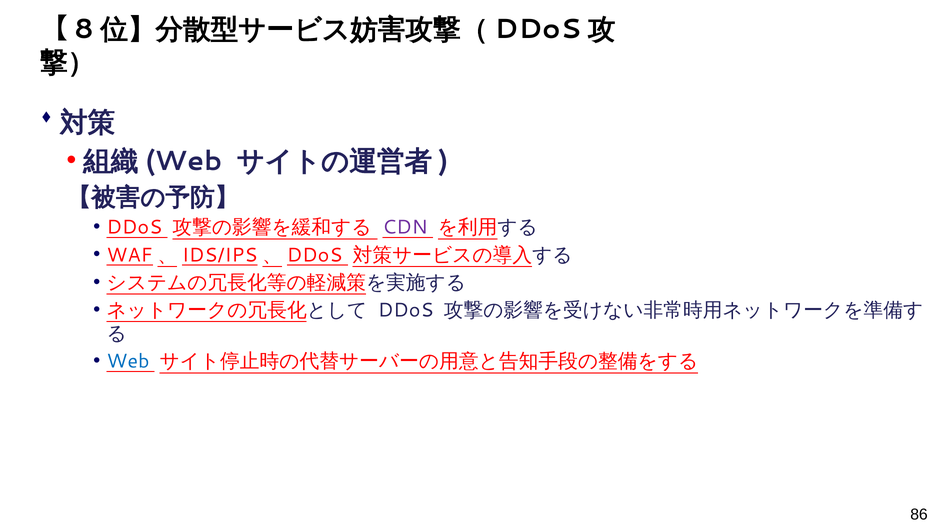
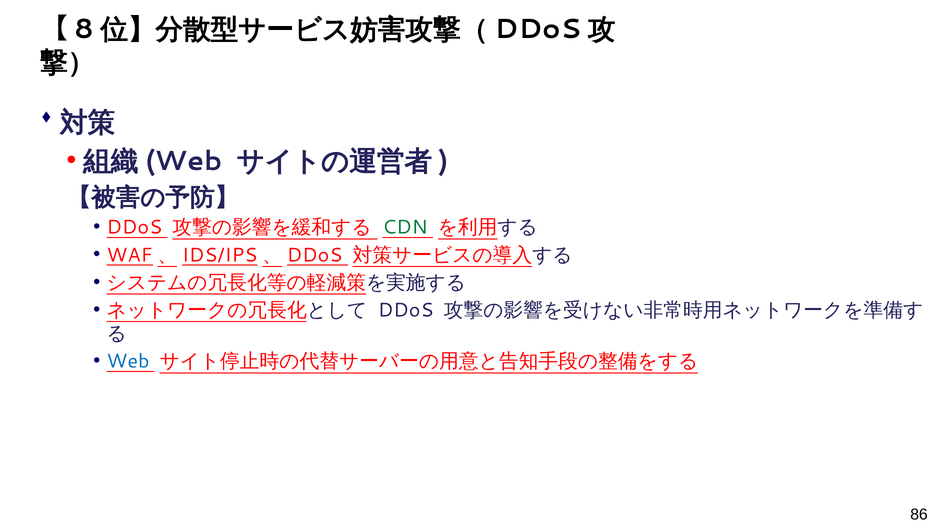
CDN colour: purple -> green
